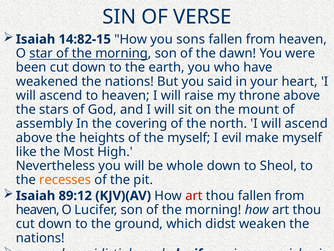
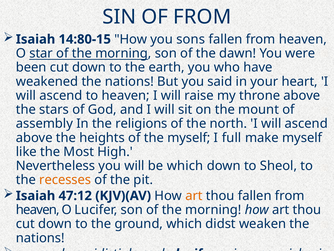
OF VERSE: VERSE -> FROM
14:82-15: 14:82-15 -> 14:80-15
covering: covering -> religions
evil: evil -> full
be whole: whole -> which
89:12: 89:12 -> 47:12
art at (194, 195) colour: red -> orange
